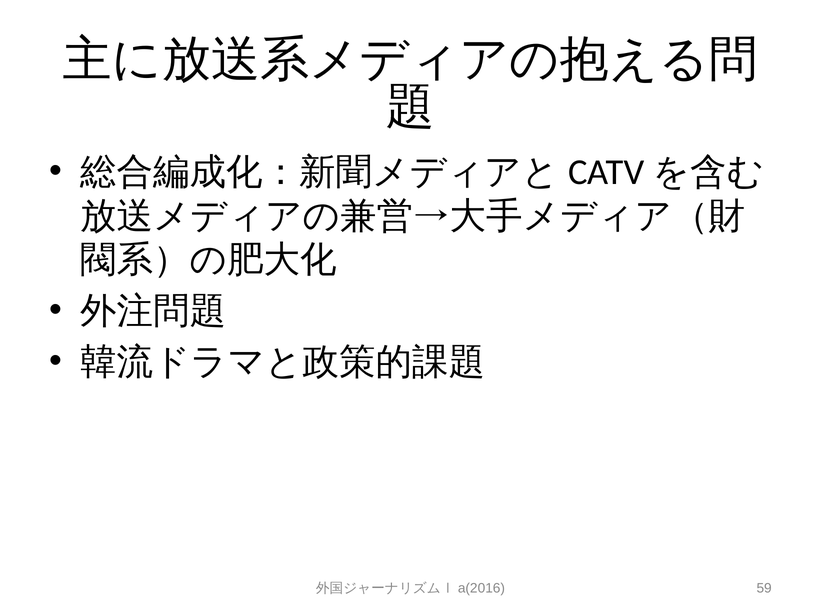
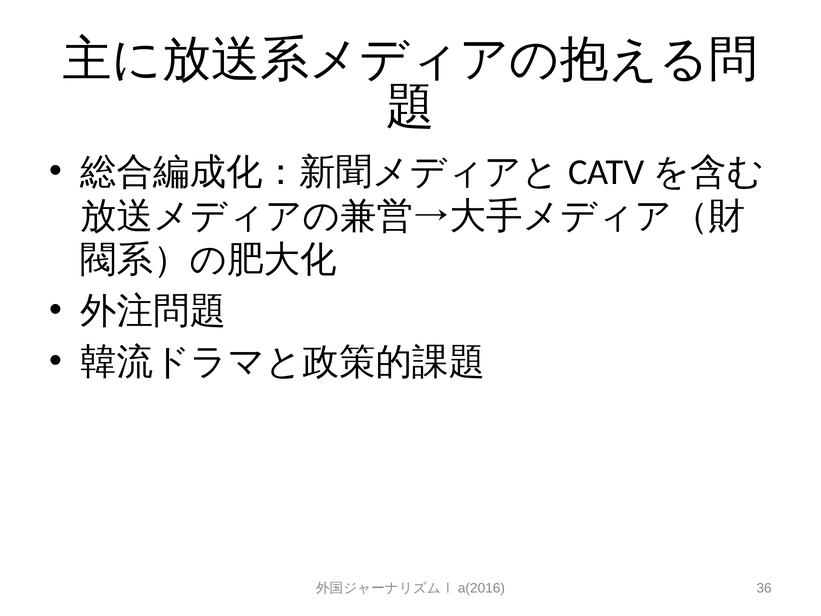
59: 59 -> 36
